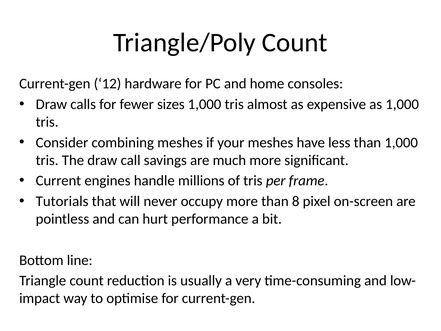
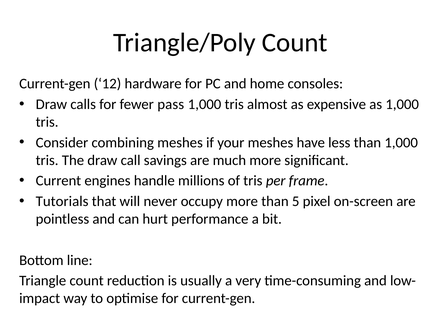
sizes: sizes -> pass
8: 8 -> 5
